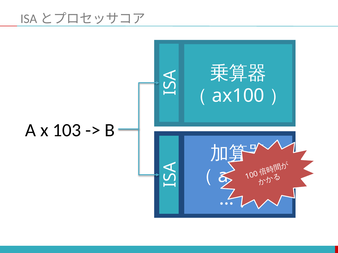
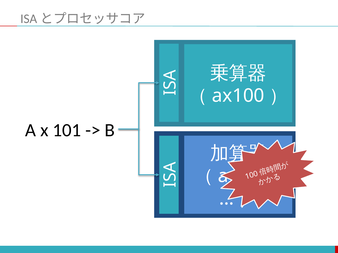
103: 103 -> 101
